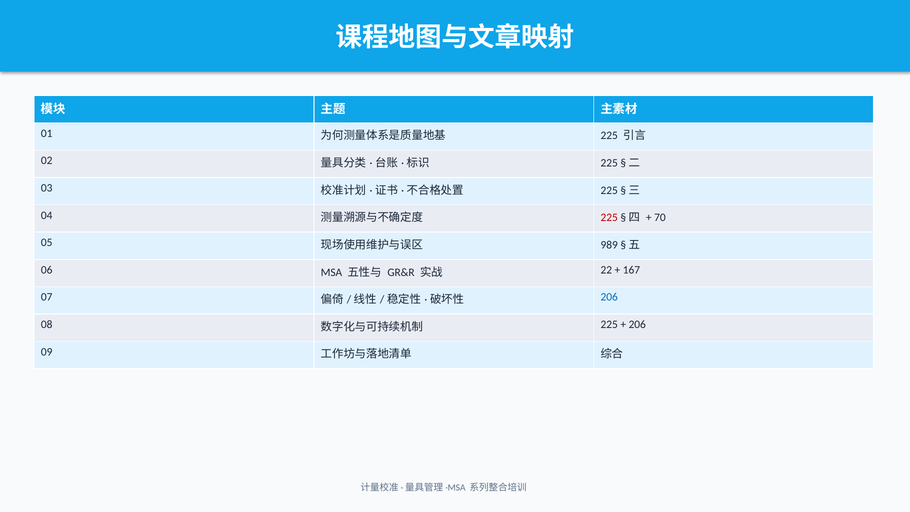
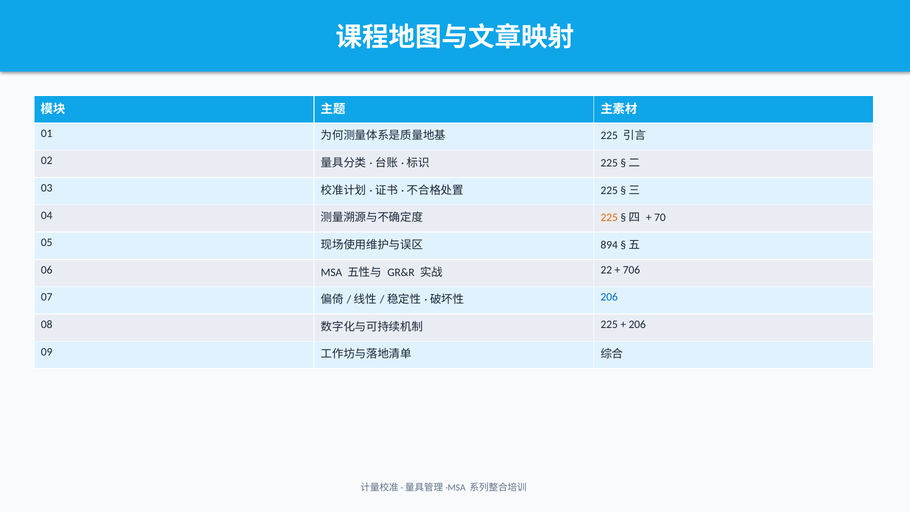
225 at (609, 218) colour: red -> orange
989: 989 -> 894
167: 167 -> 706
